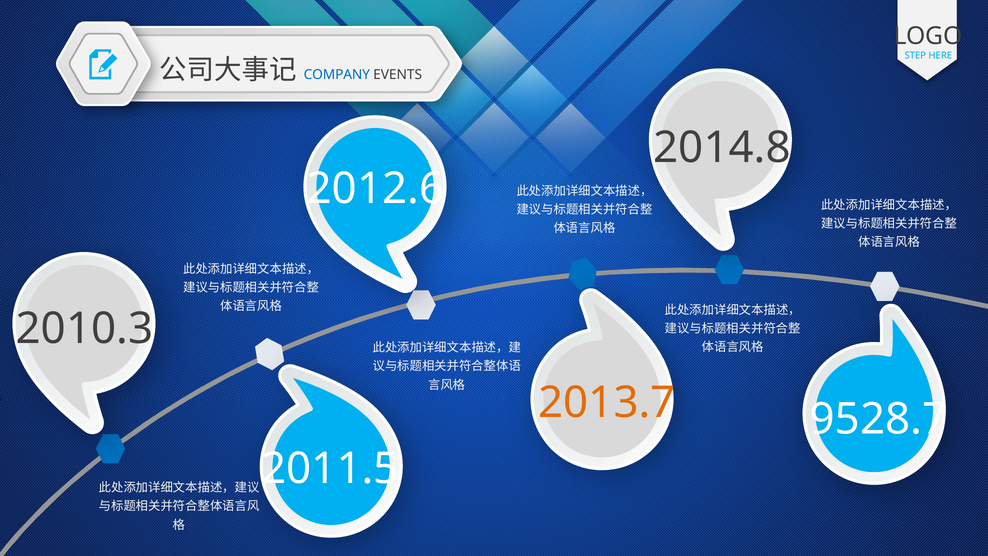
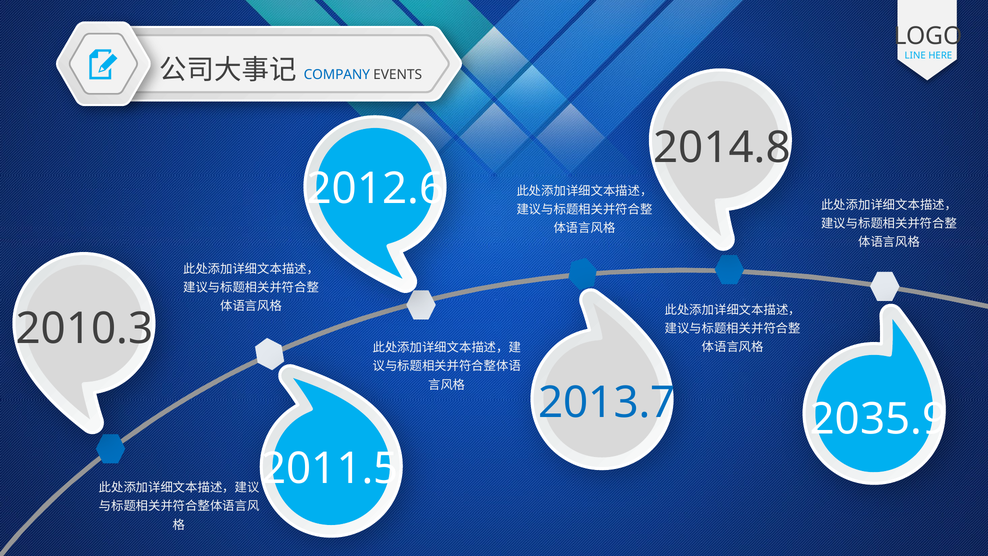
STEP: STEP -> LINE
2013.7 colour: orange -> blue
9528.7: 9528.7 -> 2035.9
